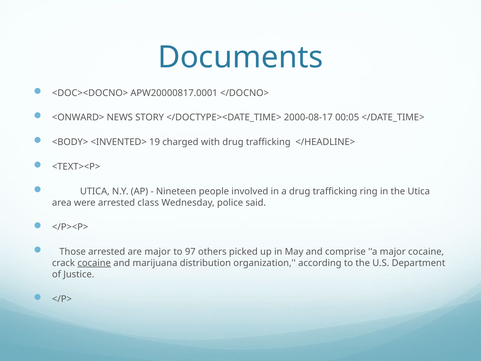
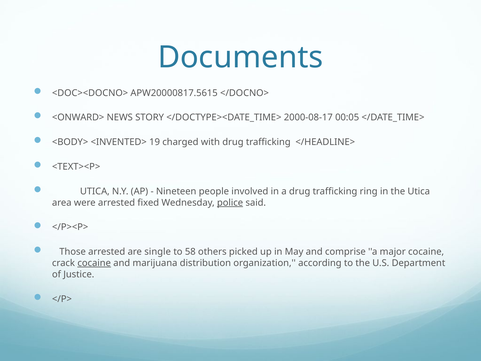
APW20000817.0001: APW20000817.0001 -> APW20000817.5615
class: class -> fixed
police underline: none -> present
are major: major -> single
97: 97 -> 58
